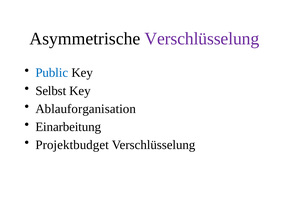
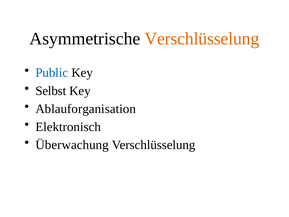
Verschlüsselung at (202, 39) colour: purple -> orange
Einarbeitung: Einarbeitung -> Elektronisch
Projektbudget: Projektbudget -> Überwachung
